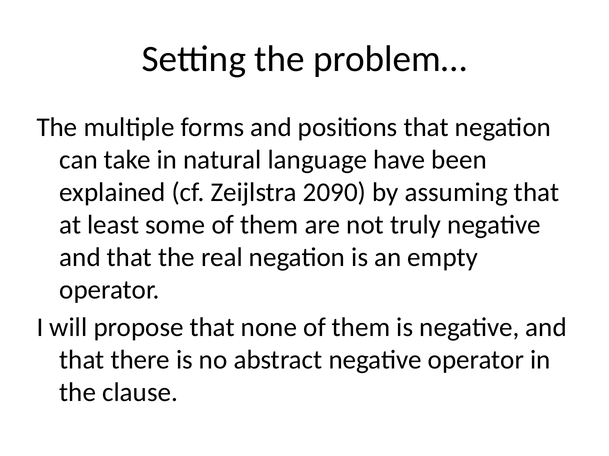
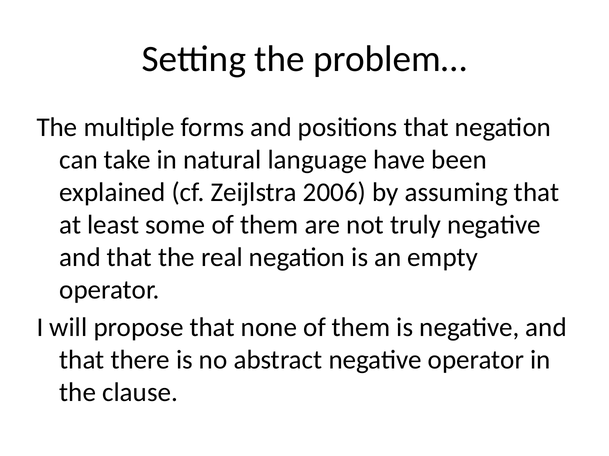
2090: 2090 -> 2006
